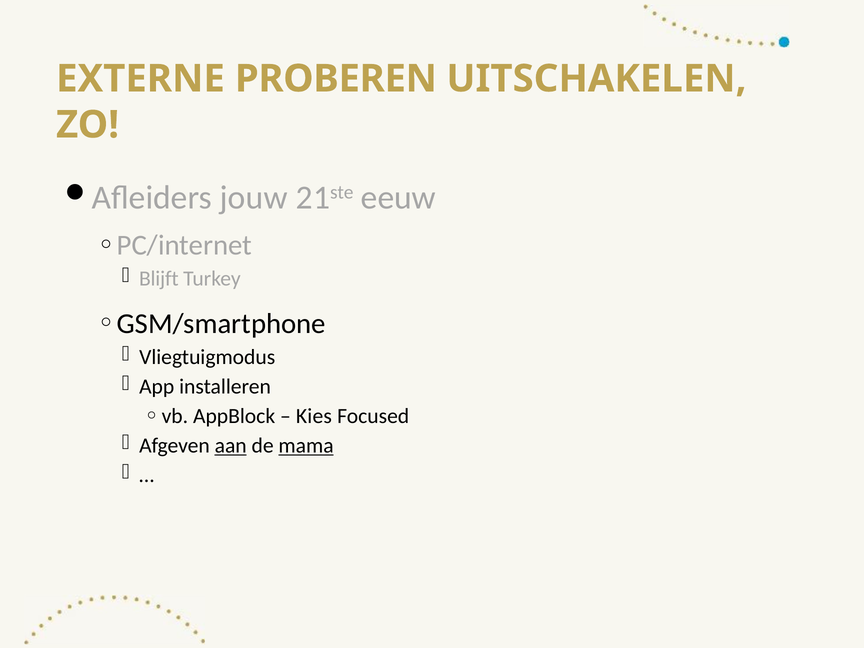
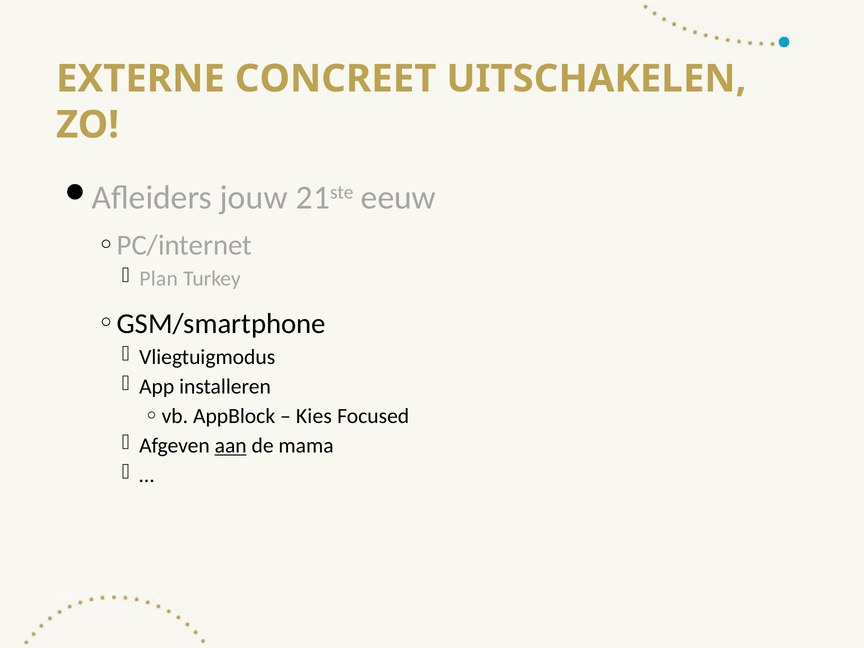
PROBEREN: PROBEREN -> CONCREET
Blijft: Blijft -> Plan
mama underline: present -> none
